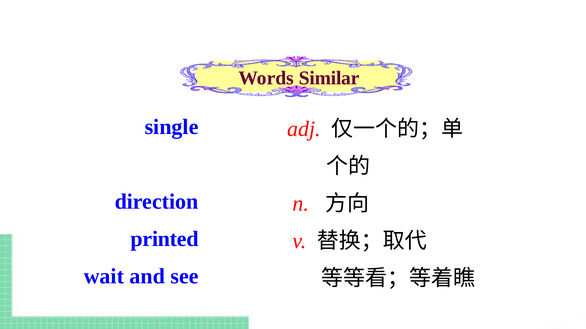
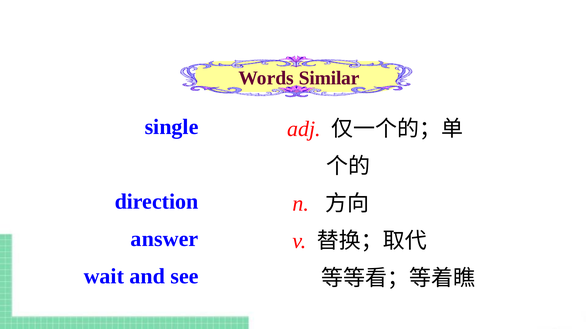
printed: printed -> answer
